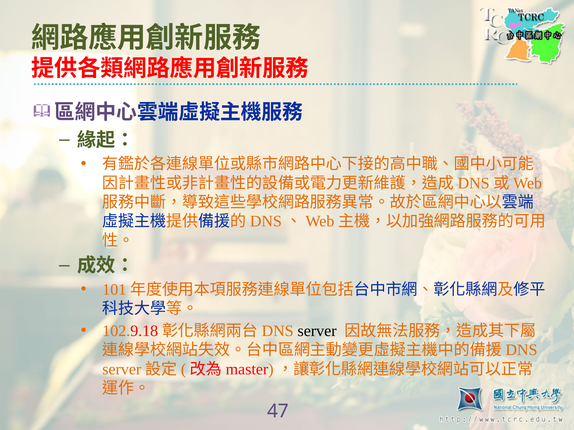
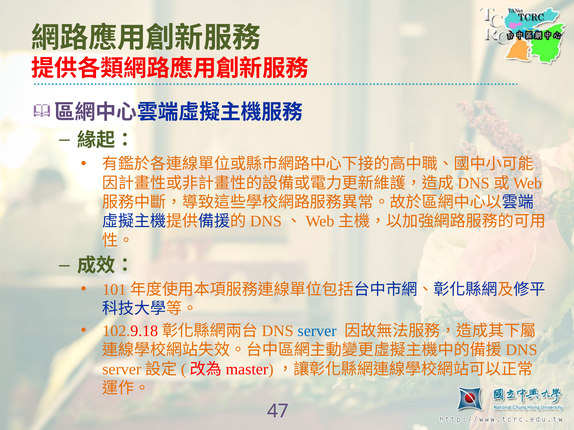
server colour: black -> blue
